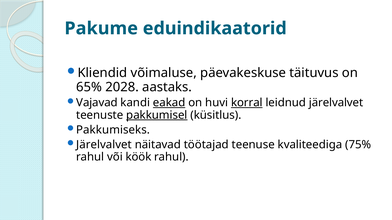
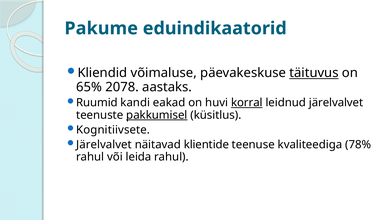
täituvus underline: none -> present
2028: 2028 -> 2078
Vajavad: Vajavad -> Ruumid
eakad underline: present -> none
Pakkumiseks: Pakkumiseks -> Kognitiivsete
töötajad: töötajad -> klientide
75%: 75% -> 78%
köök: köök -> leida
